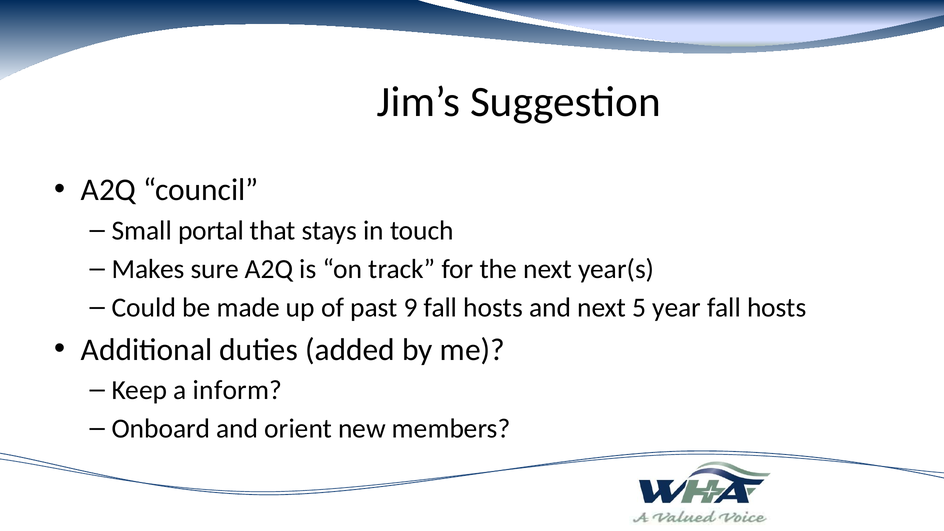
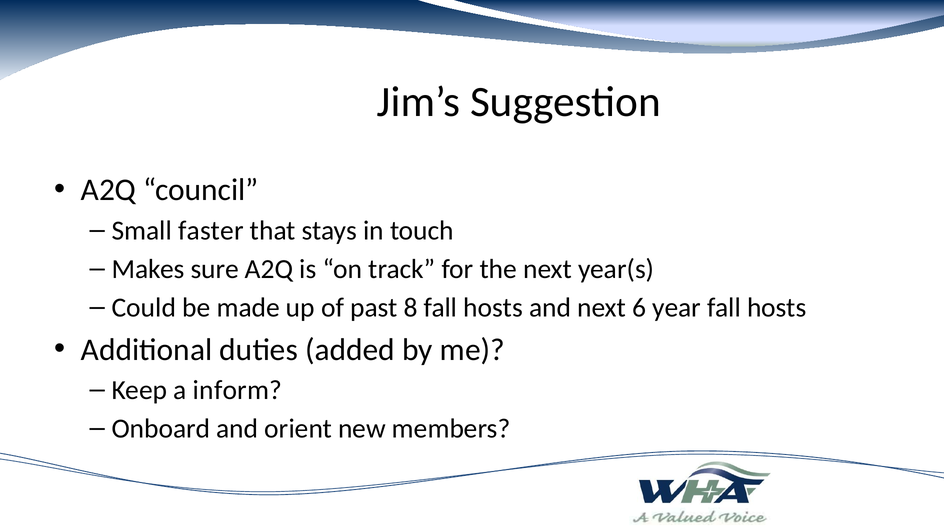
portal: portal -> faster
9: 9 -> 8
5: 5 -> 6
